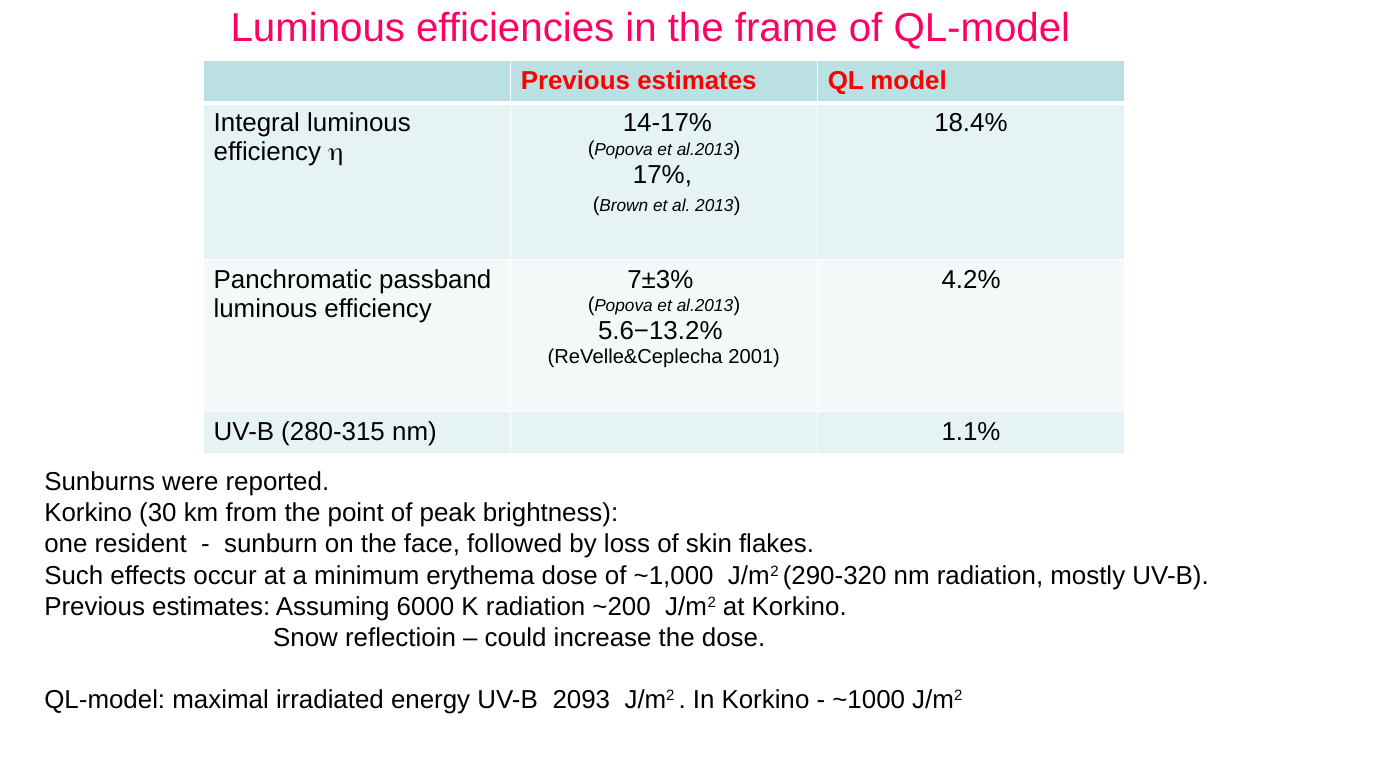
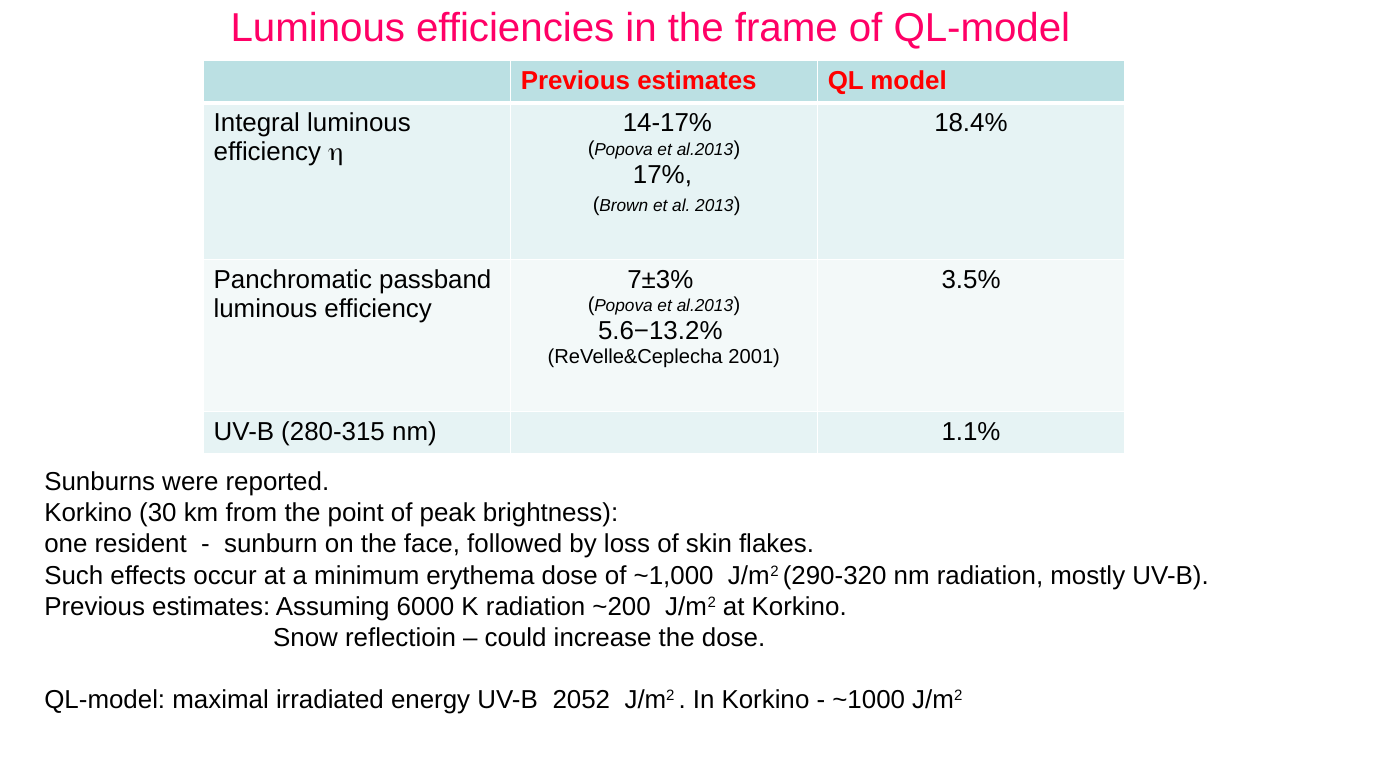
4.2%: 4.2% -> 3.5%
2093: 2093 -> 2052
